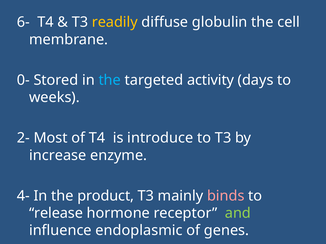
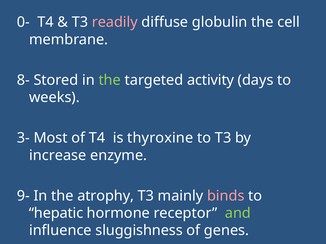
6-: 6- -> 0-
readily colour: yellow -> pink
0-: 0- -> 8-
the at (110, 80) colour: light blue -> light green
2-: 2- -> 3-
introduce: introduce -> thyroxine
4-: 4- -> 9-
product: product -> atrophy
release: release -> hepatic
endoplasmic: endoplasmic -> sluggishness
